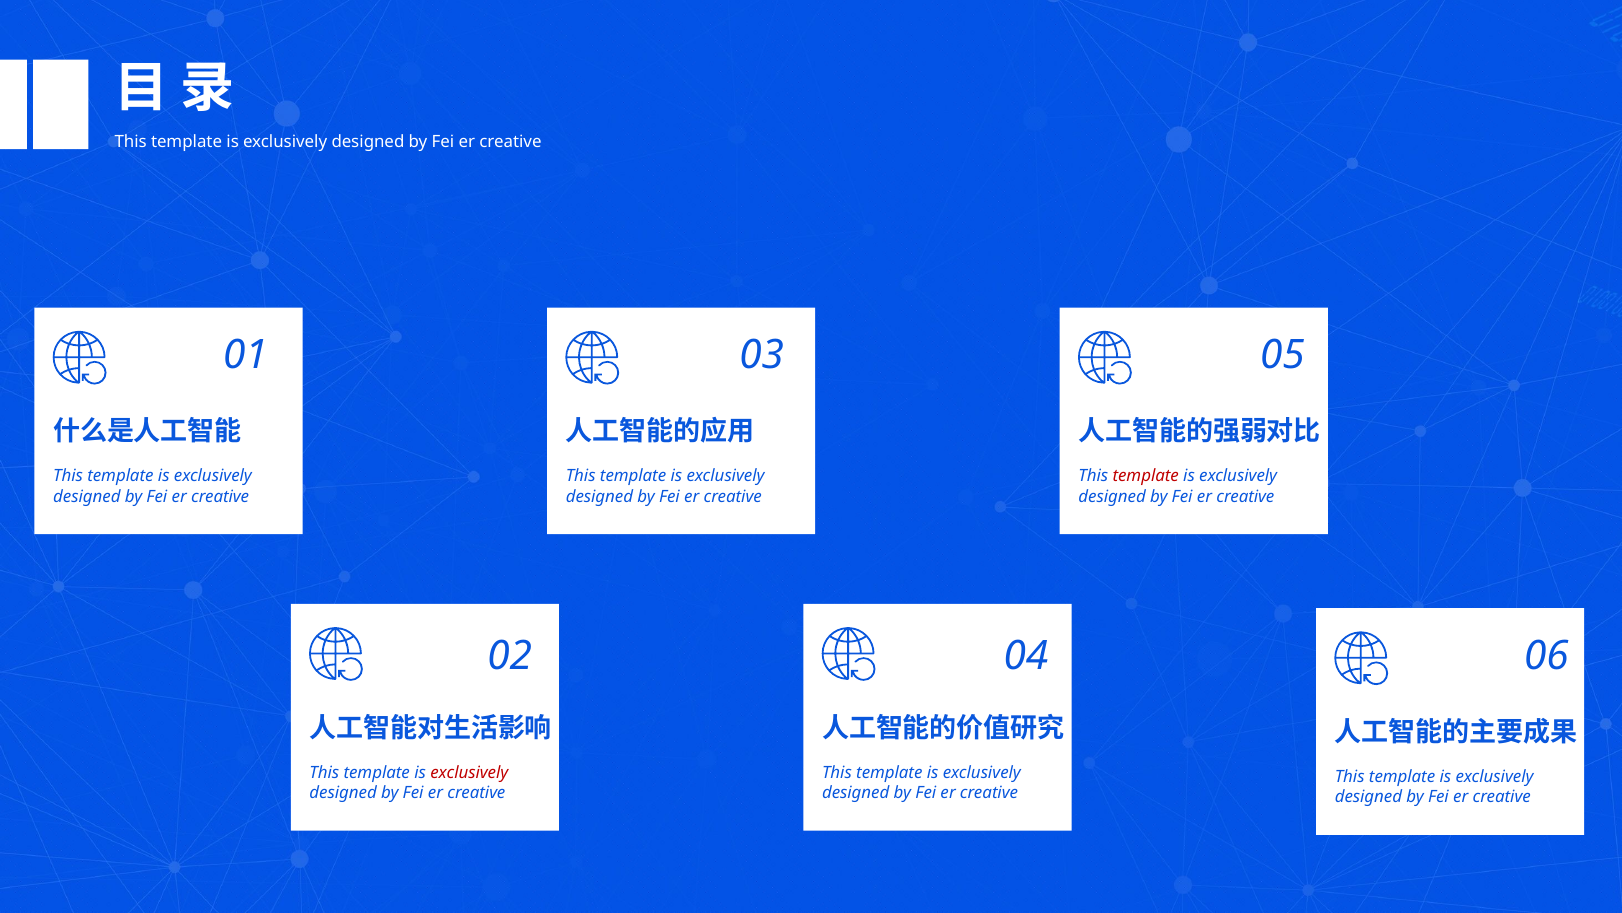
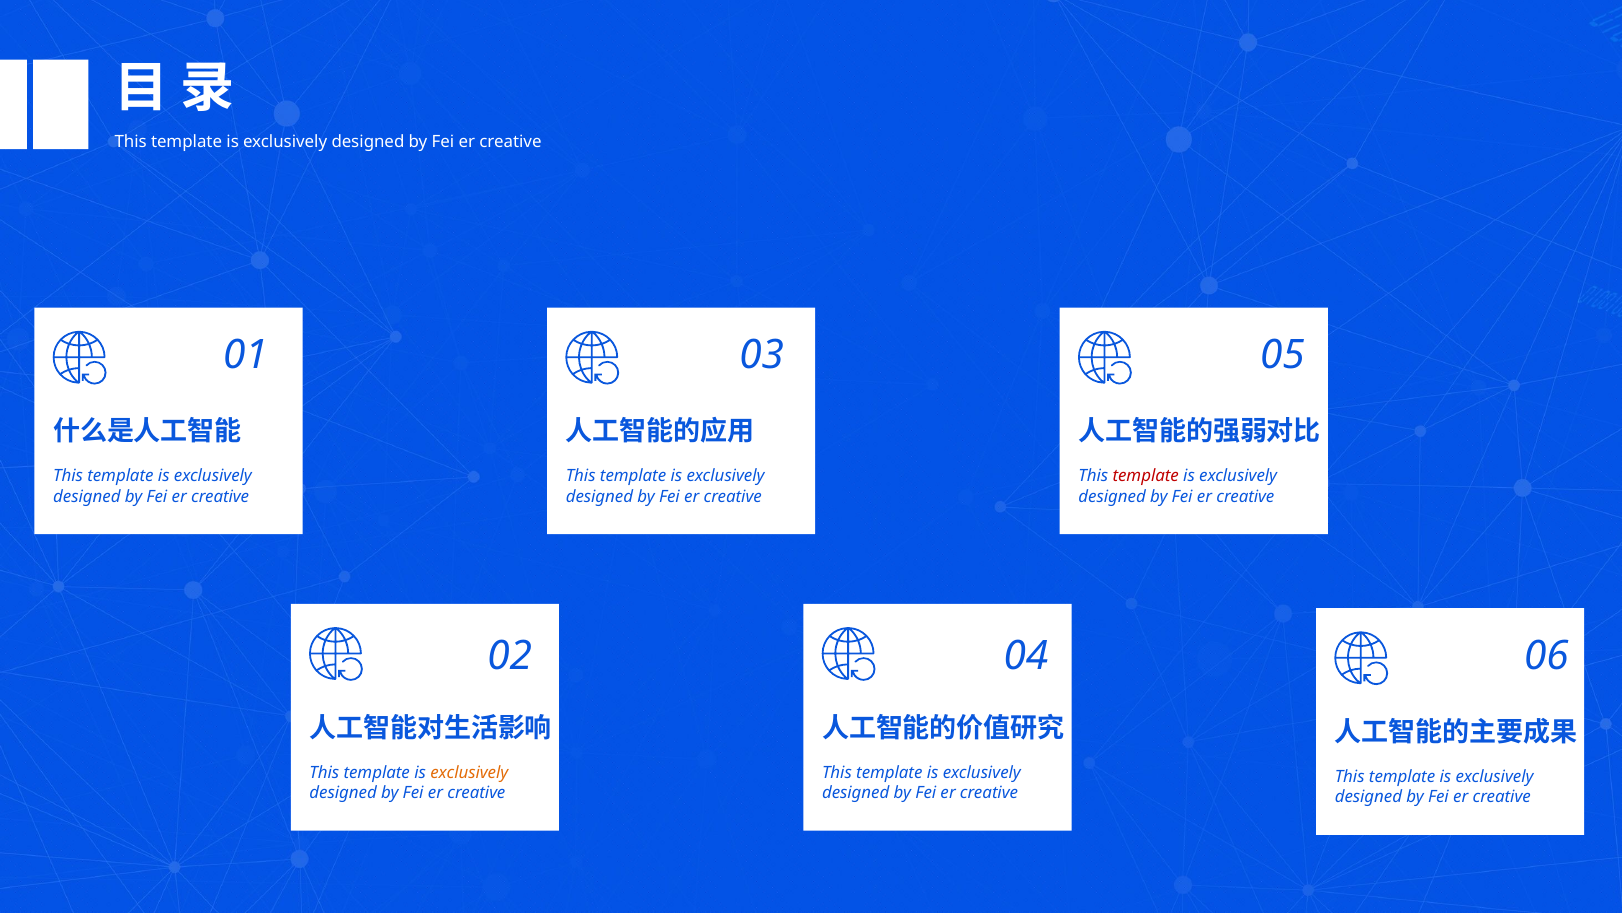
exclusively at (469, 772) colour: red -> orange
